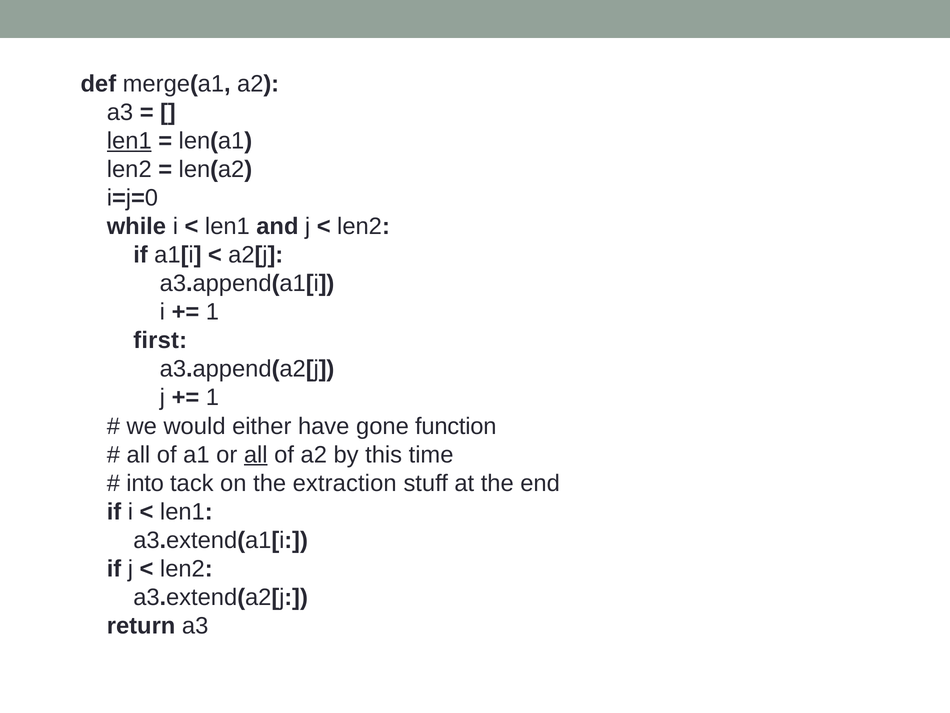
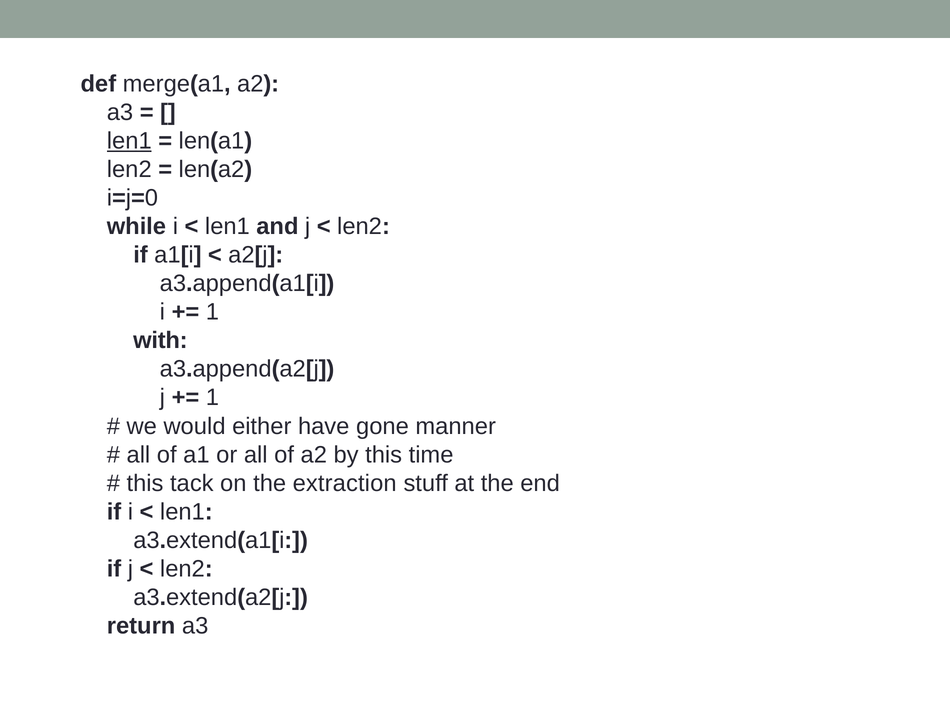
first: first -> with
function: function -> manner
all at (256, 454) underline: present -> none
into at (145, 483): into -> this
